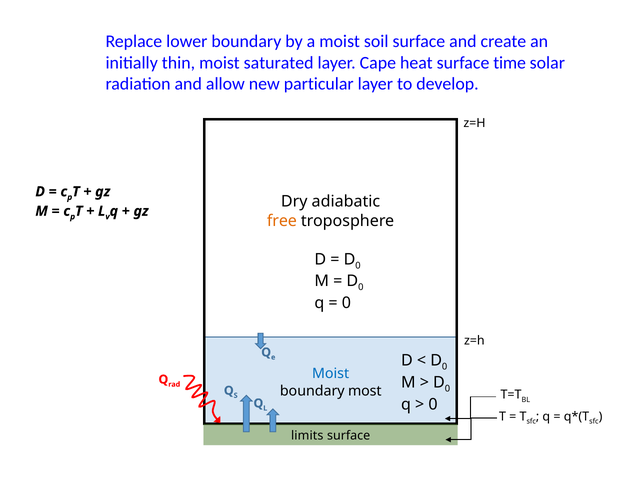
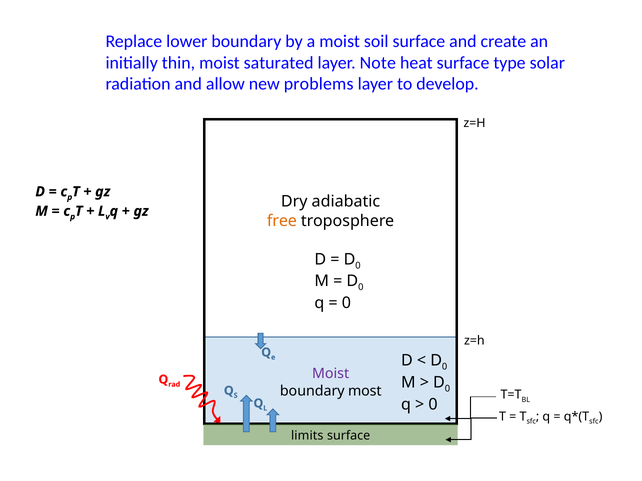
Cape: Cape -> Note
time: time -> type
particular: particular -> problems
Moist at (331, 374) colour: blue -> purple
